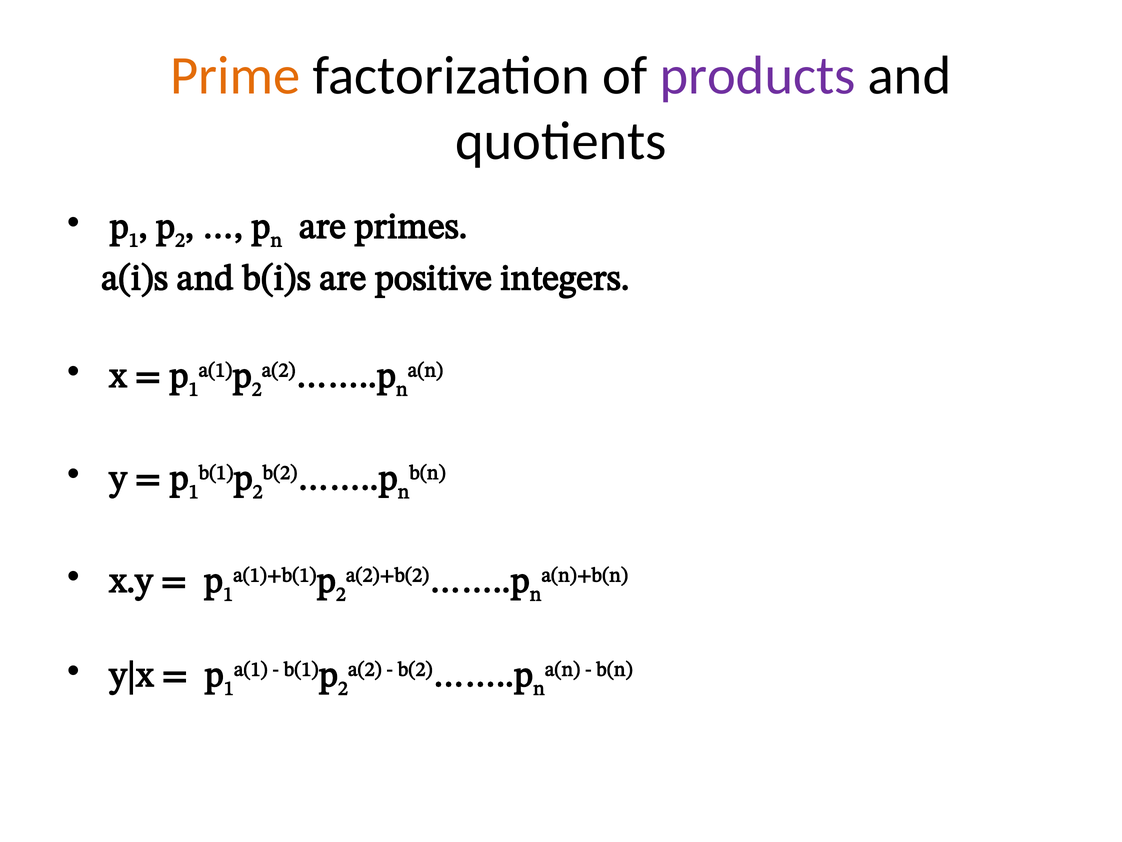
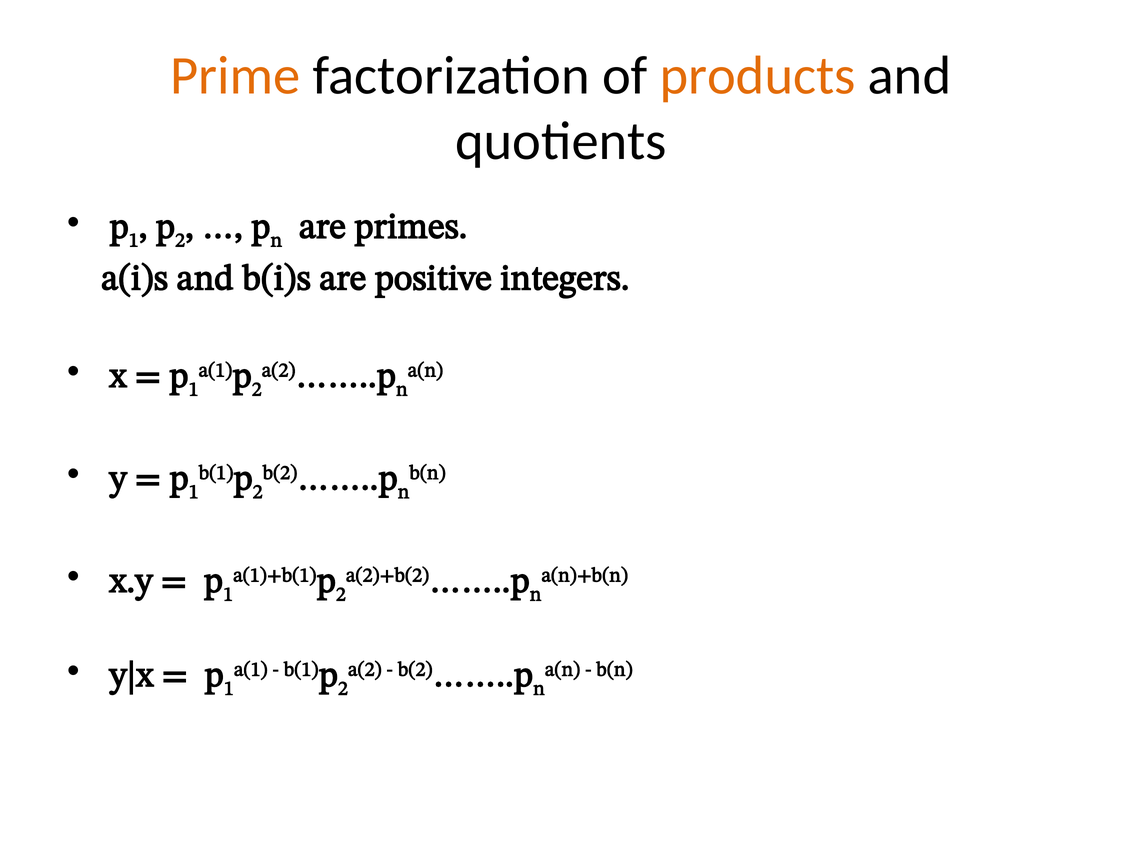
products colour: purple -> orange
